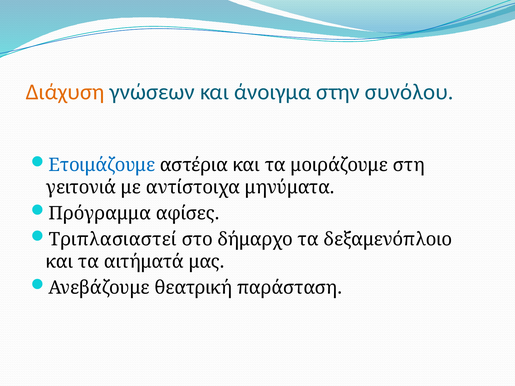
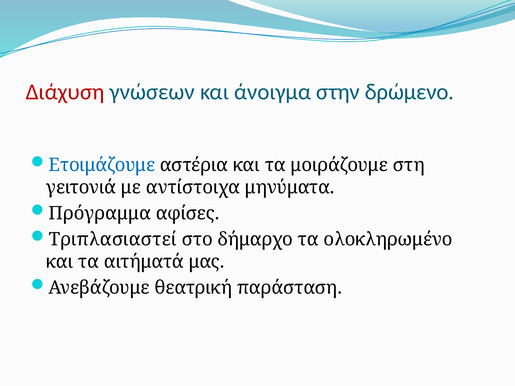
Διάχυση colour: orange -> red
συνόλου: συνόλου -> δρώμενο
δεξαμενόπλοιο: δεξαμενόπλοιο -> ολοκληρωμένο
